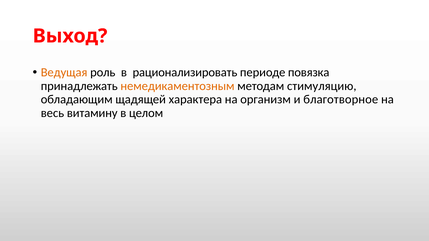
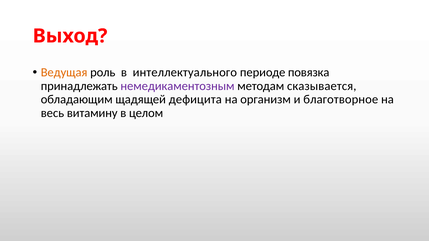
рационализировать: рационализировать -> интеллектуального
немедикаментозным colour: orange -> purple
стимуляцию: стимуляцию -> сказывается
характера: характера -> дефицита
